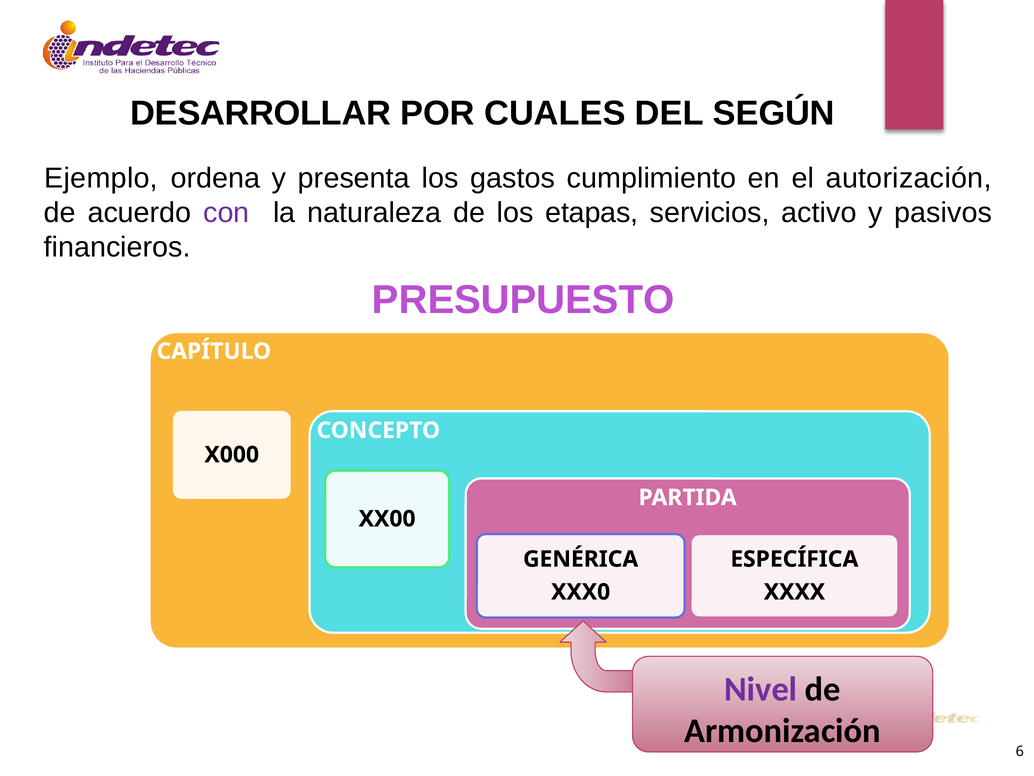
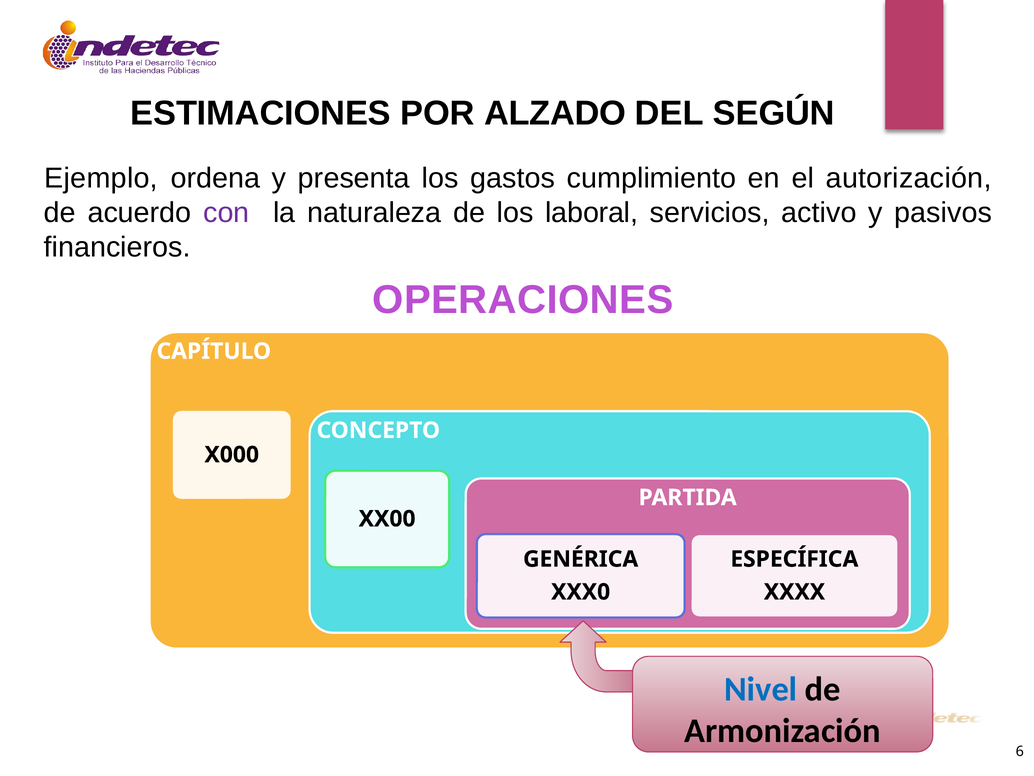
DESARROLLAR: DESARROLLAR -> ESTIMACIONES
CUALES: CUALES -> ALZADO
etapas: etapas -> laboral
PRESUPUESTO: PRESUPUESTO -> OPERACIONES
Nivel colour: purple -> blue
